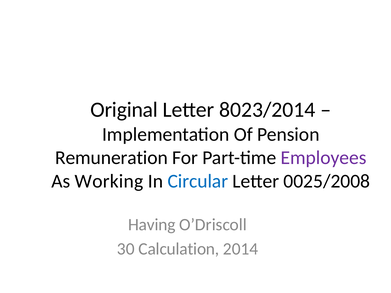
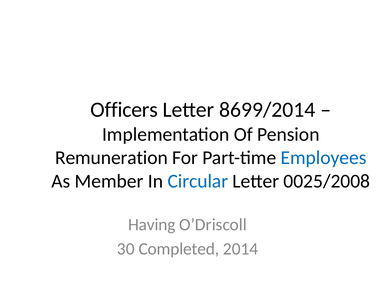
Original: Original -> Officers
8023/2014: 8023/2014 -> 8699/2014
Employees colour: purple -> blue
Working: Working -> Member
Calculation: Calculation -> Completed
